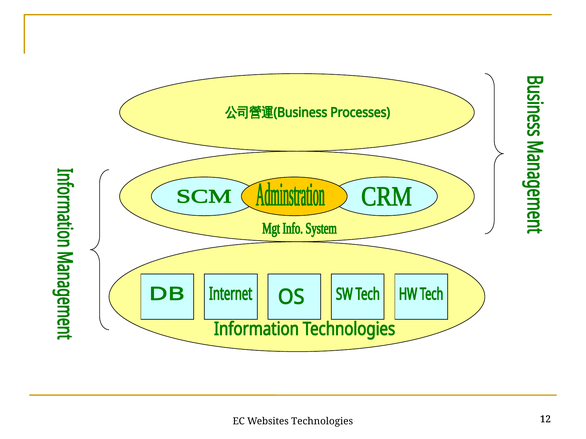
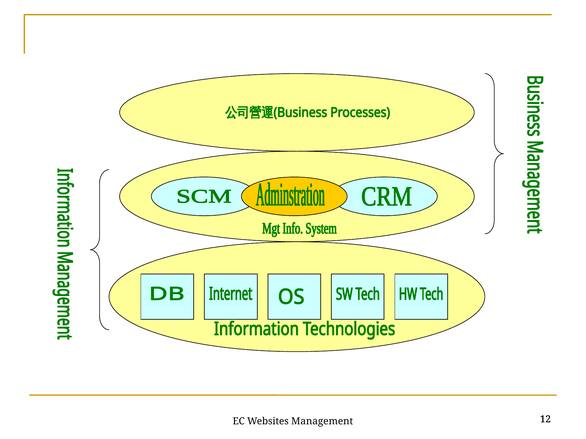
Technologies: Technologies -> Management
